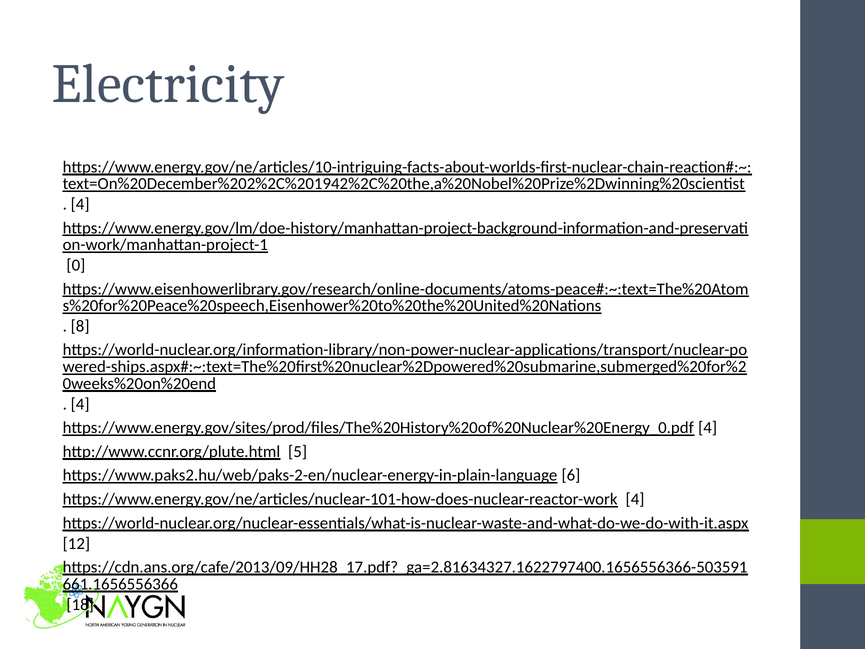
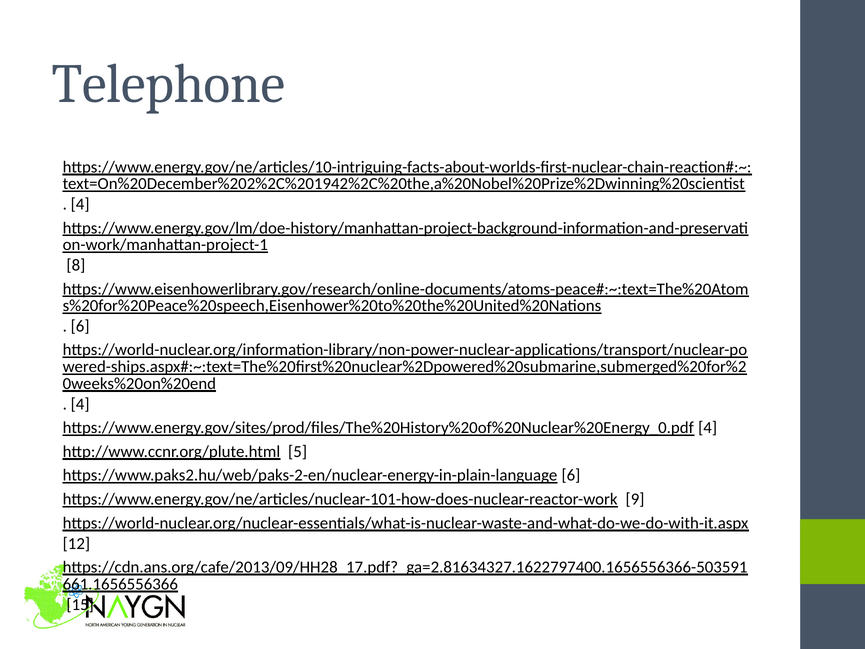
Electricity: Electricity -> Telephone
0: 0 -> 8
8 at (80, 326): 8 -> 6
https://www.energy.gov/ne/articles/nuclear-101-how-does-nuclear-reactor-work 4: 4 -> 9
18: 18 -> 15
